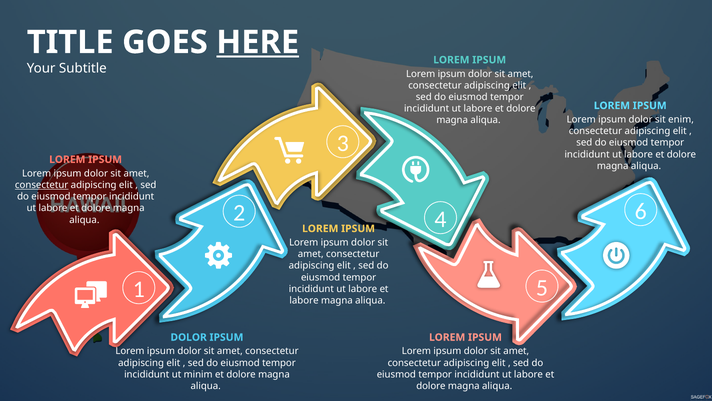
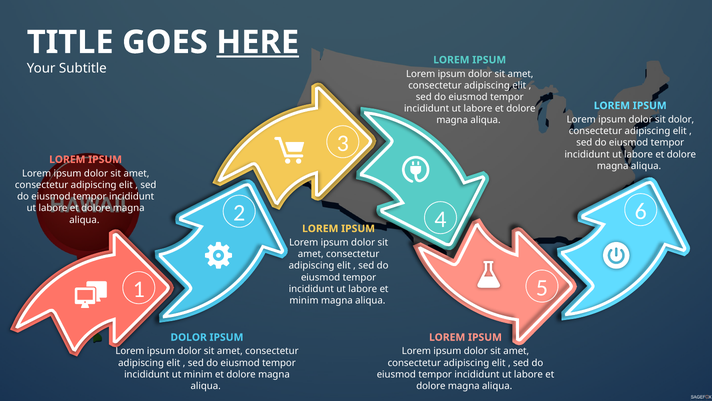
sit enim: enim -> dolor
consectetur at (42, 185) underline: present -> none
labore at (304, 300): labore -> minim
